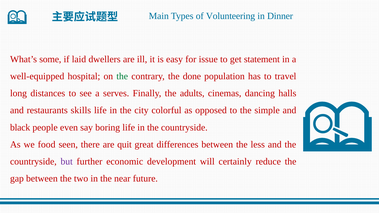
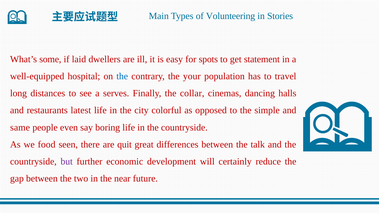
Dinner: Dinner -> Stories
issue: issue -> spots
the at (122, 76) colour: green -> blue
done: done -> your
adults: adults -> collar
skills: skills -> latest
black: black -> same
less: less -> talk
